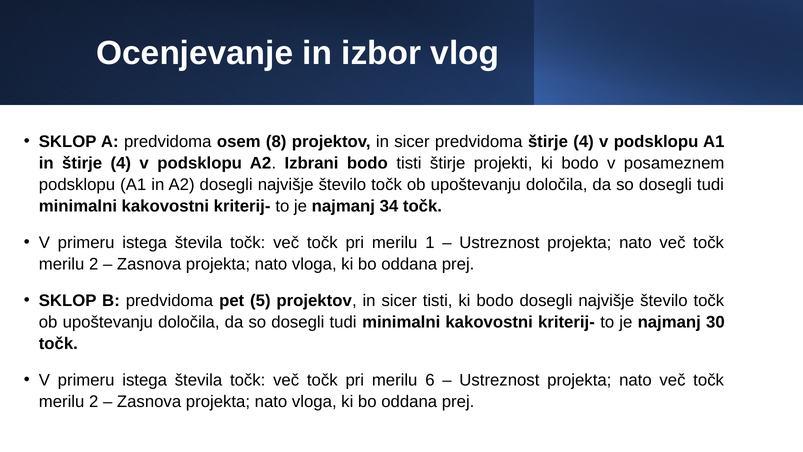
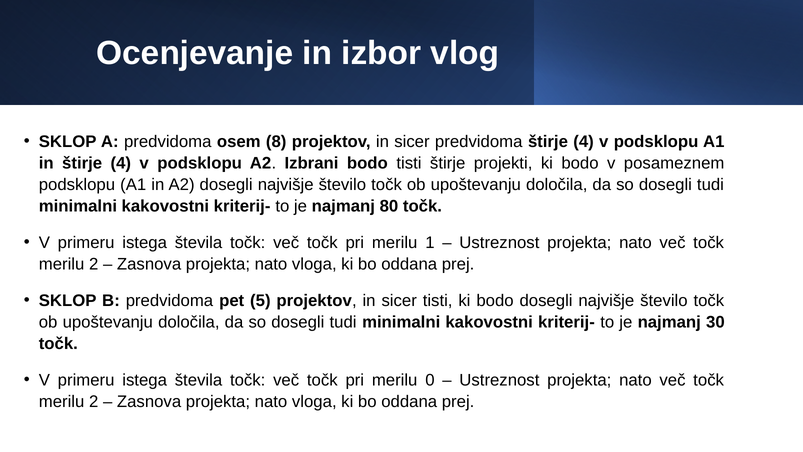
34: 34 -> 80
6: 6 -> 0
